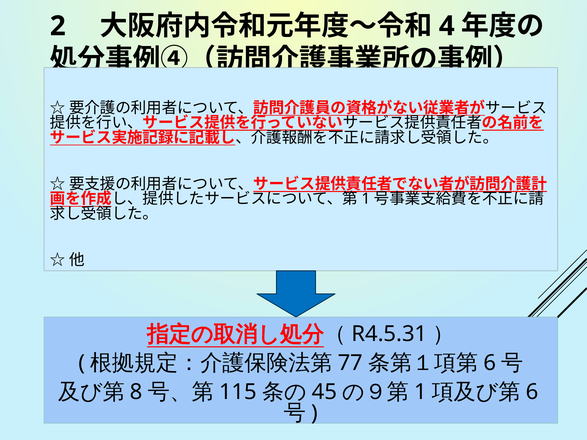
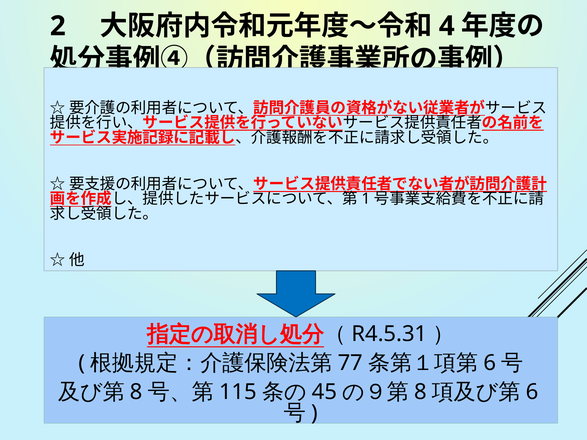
1 at (420, 392): 1 -> 8
